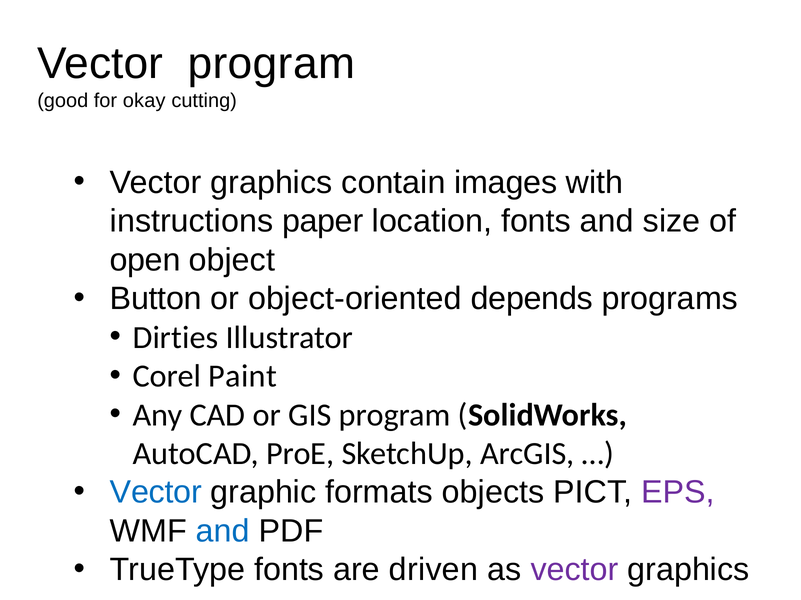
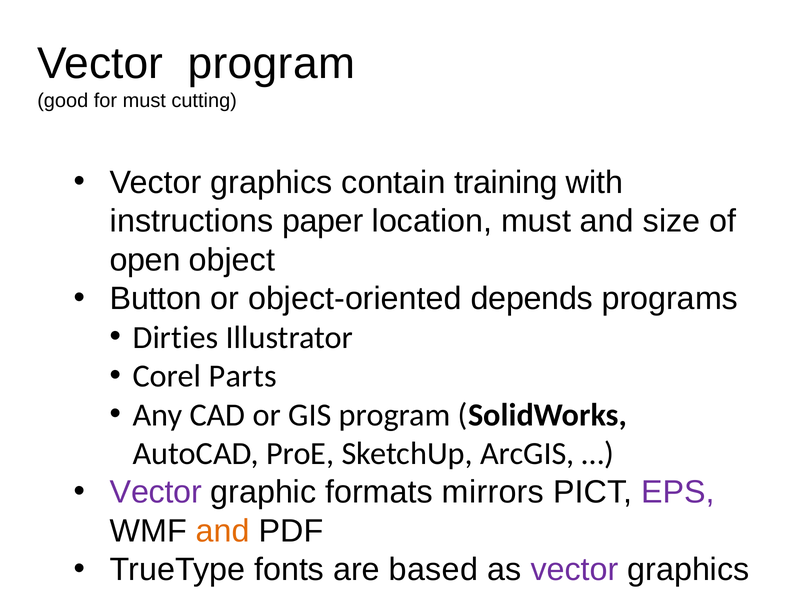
for okay: okay -> must
images: images -> training
location fonts: fonts -> must
Paint: Paint -> Parts
Vector at (156, 493) colour: blue -> purple
objects: objects -> mirrors
and at (223, 531) colour: blue -> orange
driven: driven -> based
